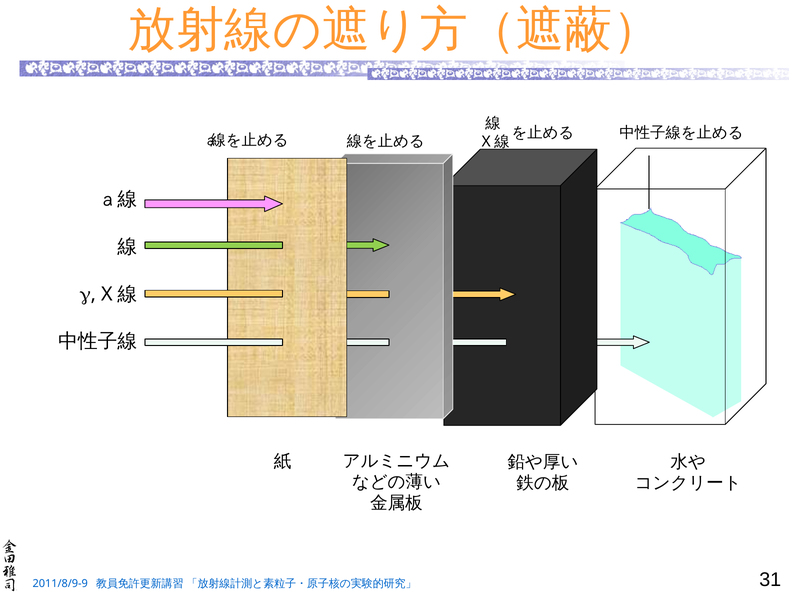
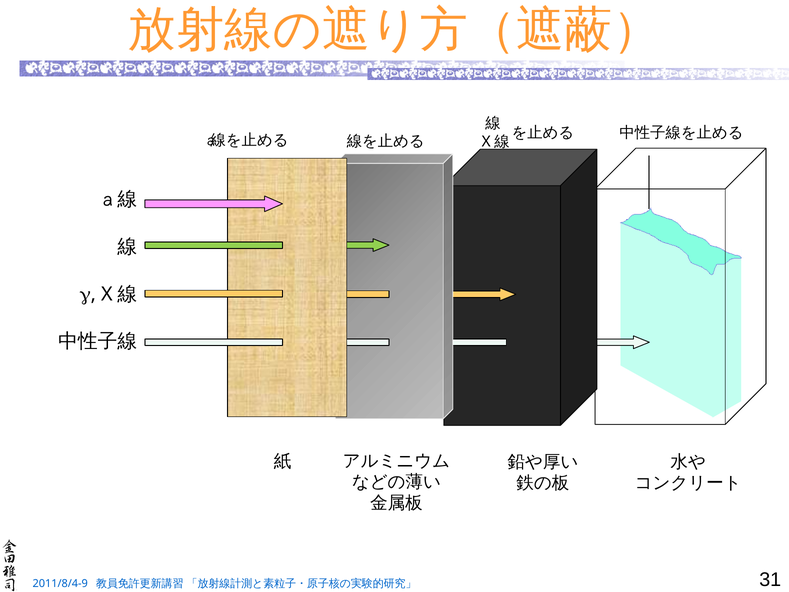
2011/8/9-9: 2011/8/9-9 -> 2011/8/4-9
